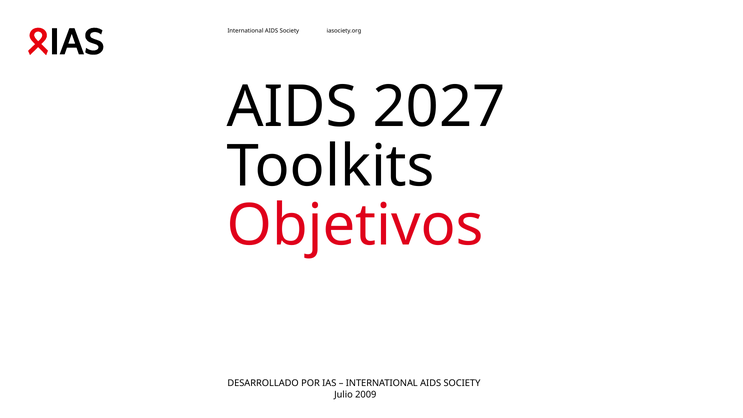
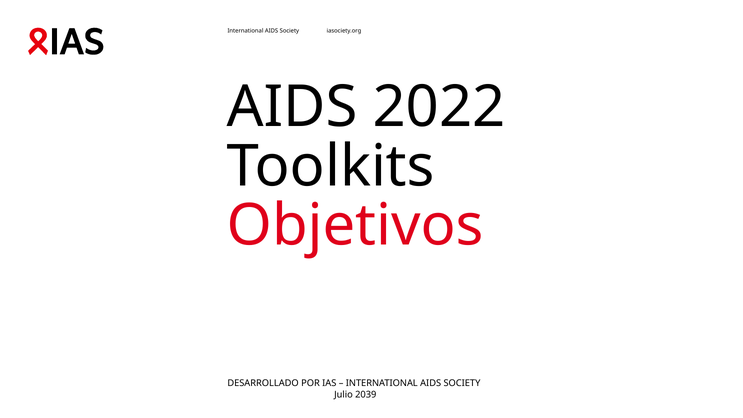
2027: 2027 -> 2022
2009: 2009 -> 2039
